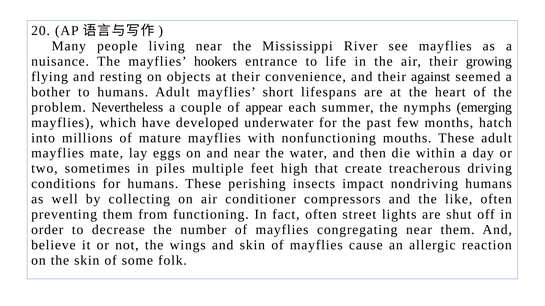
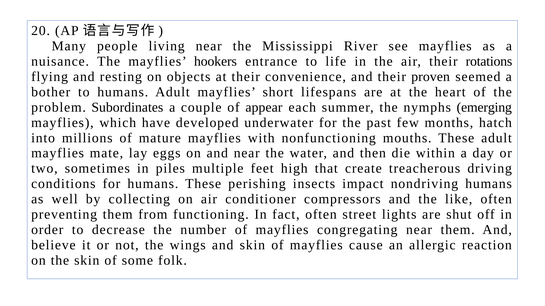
growing: growing -> rotations
against: against -> proven
Nevertheless: Nevertheless -> Subordinates
